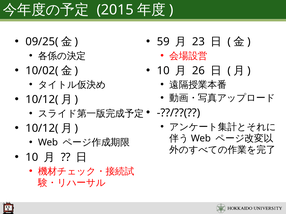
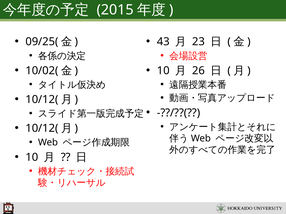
59: 59 -> 43
